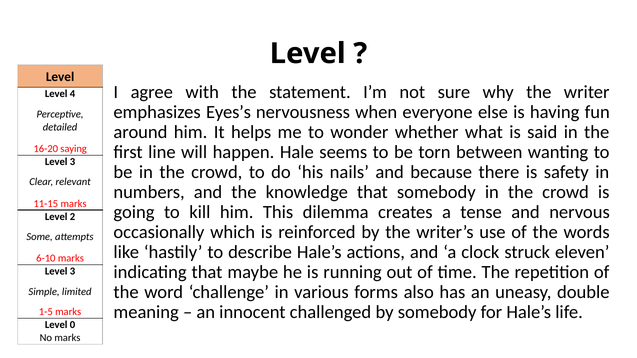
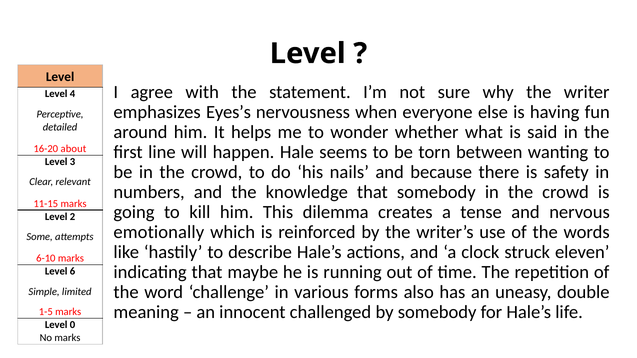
saying: saying -> about
occasionally: occasionally -> emotionally
3 at (72, 272): 3 -> 6
